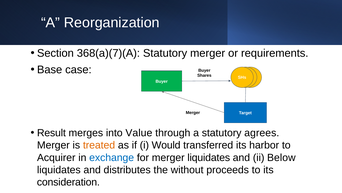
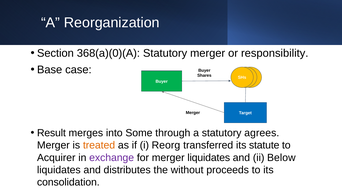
368(a)(7)(A: 368(a)(7)(A -> 368(a)(0)(A
requirements: requirements -> responsibility
Value: Value -> Some
Would: Would -> Reorg
harbor: harbor -> statute
exchange colour: blue -> purple
consideration: consideration -> consolidation
